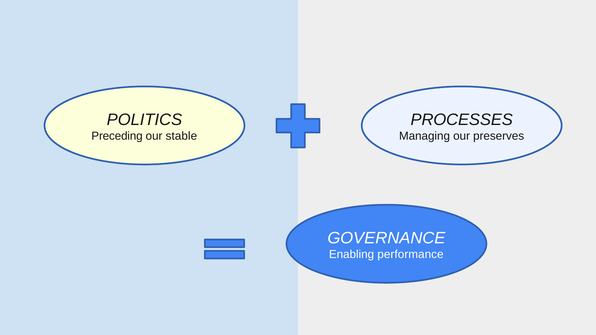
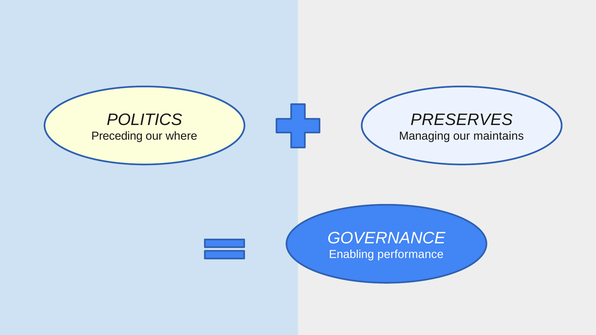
PROCESSES: PROCESSES -> PRESERVES
stable: stable -> where
preserves: preserves -> maintains
